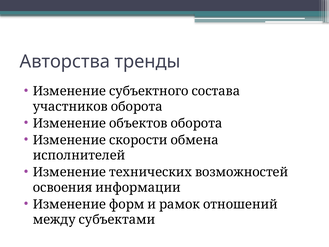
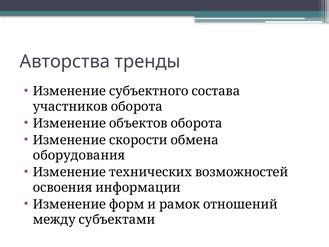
исполнителей: исполнителей -> оборудования
